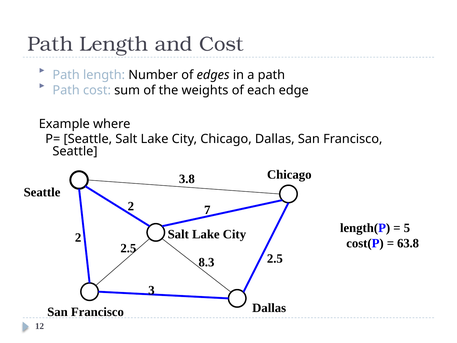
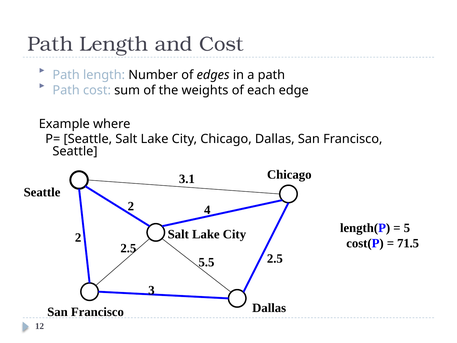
3.8: 3.8 -> 3.1
7: 7 -> 4
63.8: 63.8 -> 71.5
8.3: 8.3 -> 5.5
